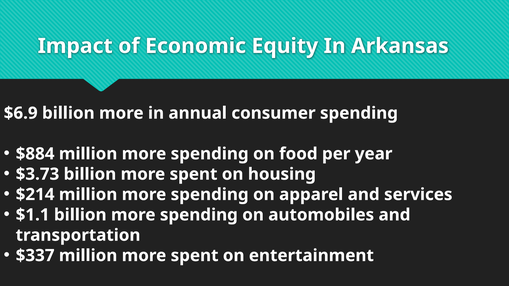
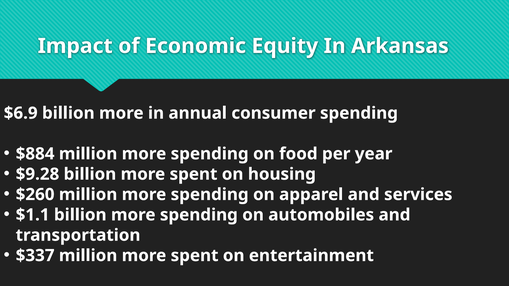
$3.73: $3.73 -> $9.28
$214: $214 -> $260
